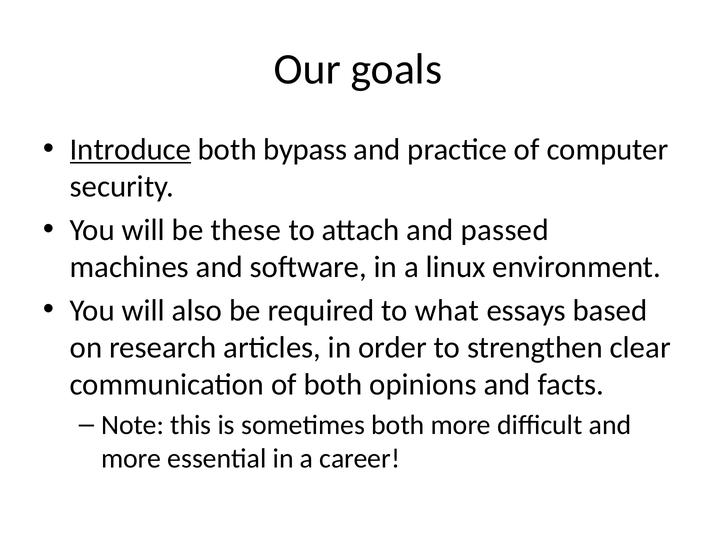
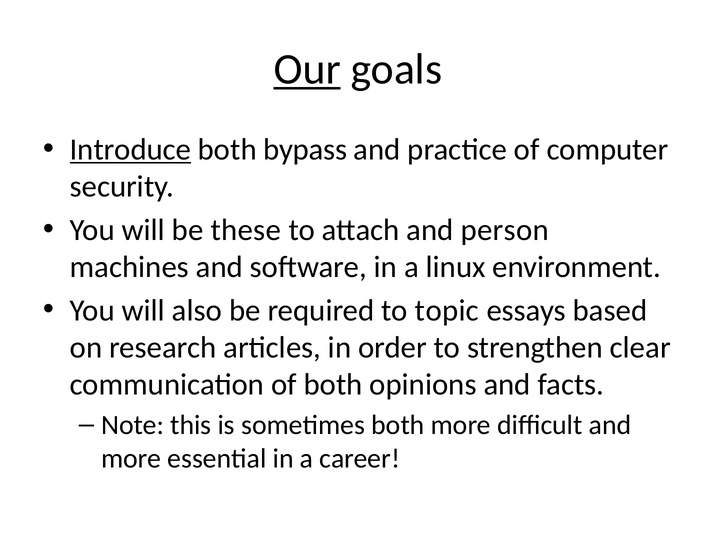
Our underline: none -> present
passed: passed -> person
what: what -> topic
